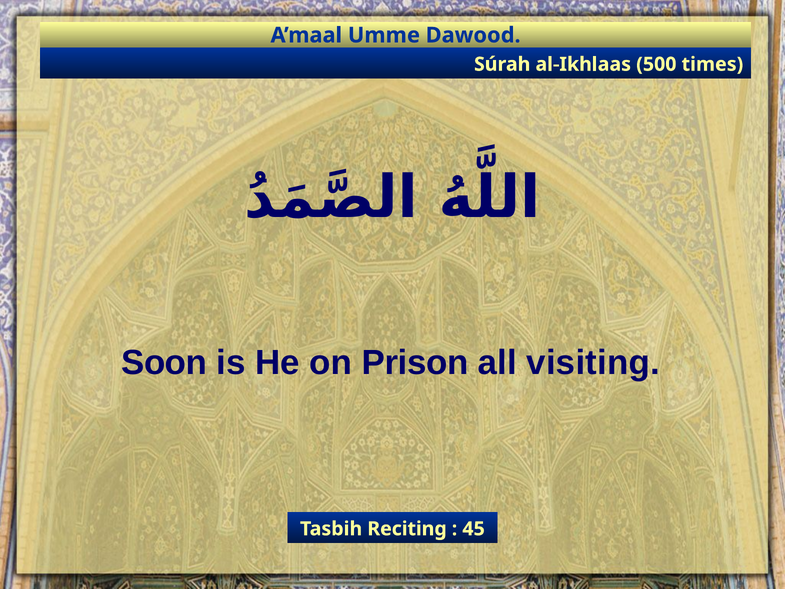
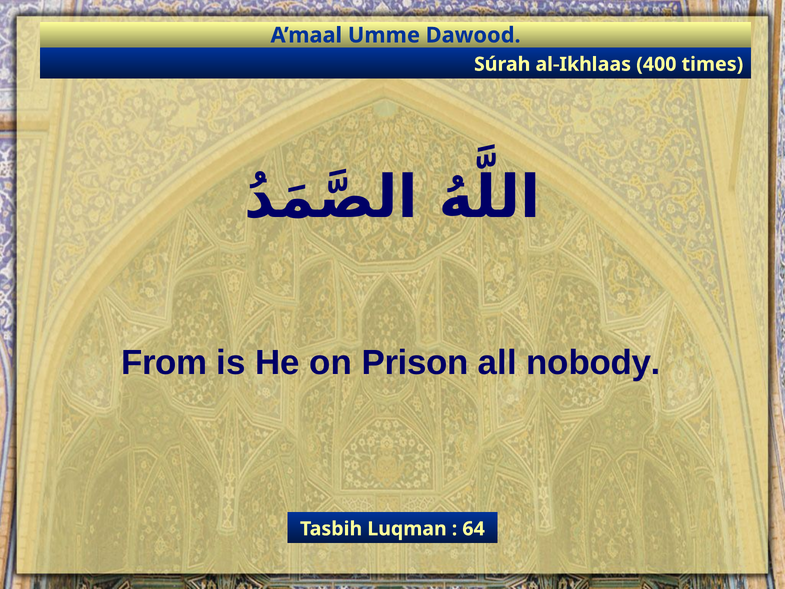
500: 500 -> 400
Soon: Soon -> From
visiting: visiting -> nobody
Reciting: Reciting -> Luqman
45: 45 -> 64
